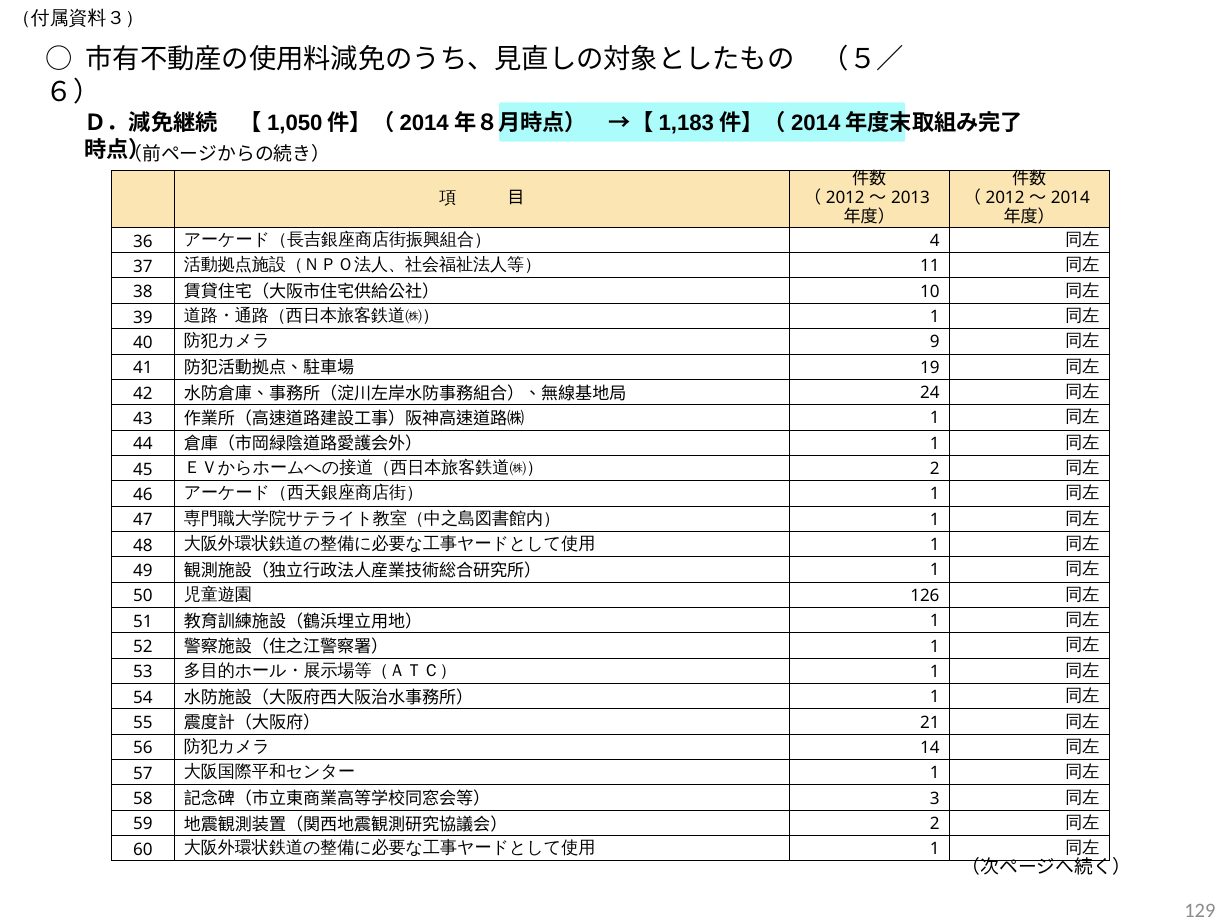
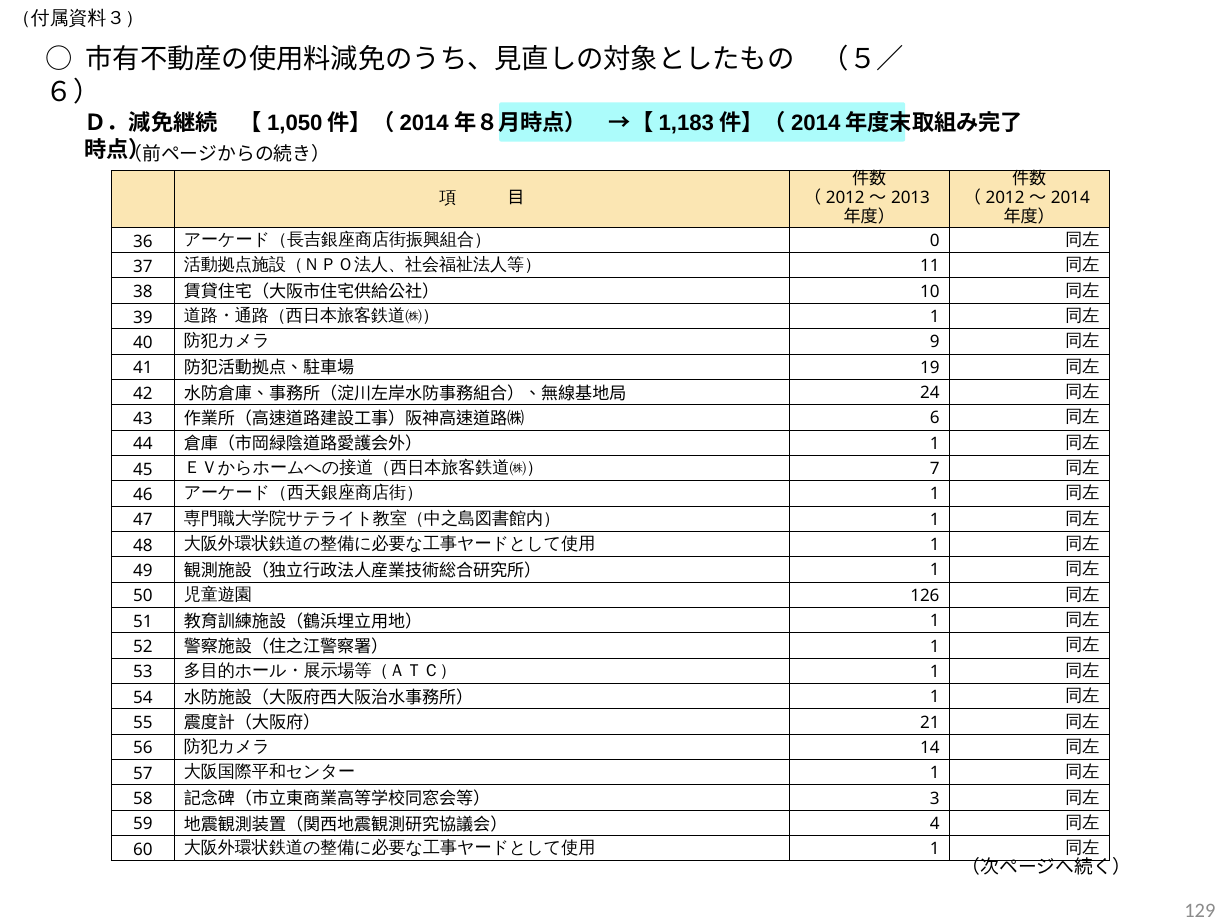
4: 4 -> 0
1 at (935, 418): 1 -> 6
2 at (935, 469): 2 -> 7
2 at (935, 823): 2 -> 4
